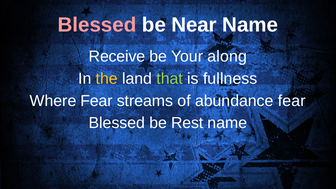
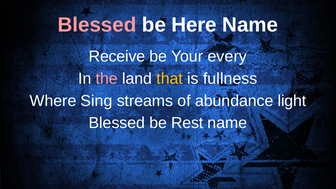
Near: Near -> Here
along: along -> every
the colour: yellow -> pink
that colour: light green -> yellow
Where Fear: Fear -> Sing
abundance fear: fear -> light
